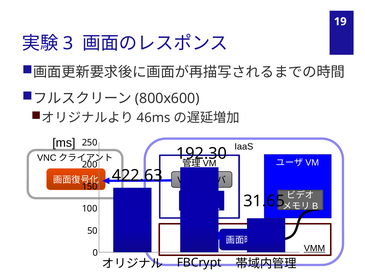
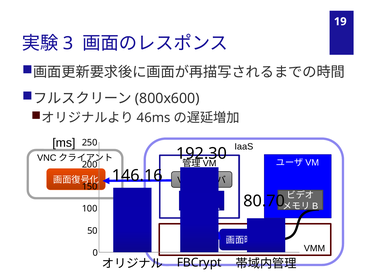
422.63: 422.63 -> 146.16
31.65: 31.65 -> 80.70
VMM underline: present -> none
